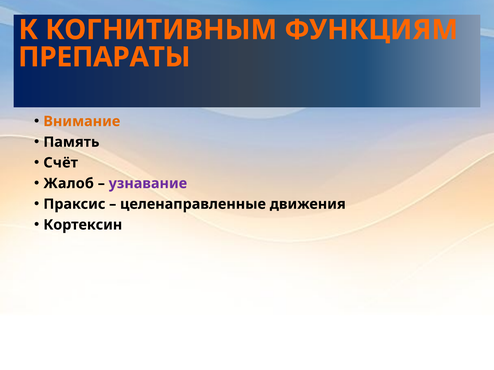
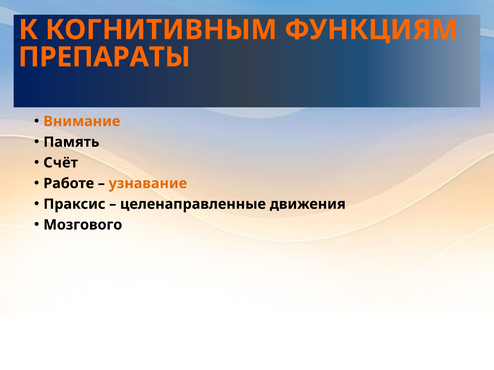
Жалоб: Жалоб -> Работе
узнавание colour: purple -> orange
Кортексин: Кортексин -> Мозгового
